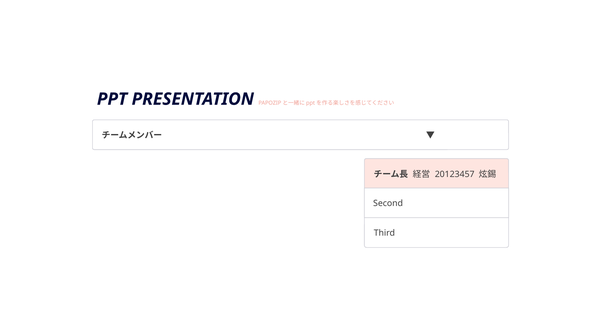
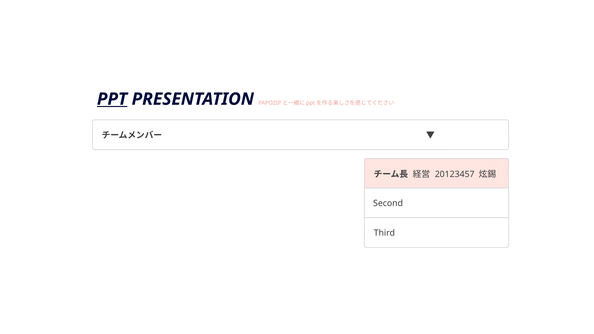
PPT underline: none -> present
